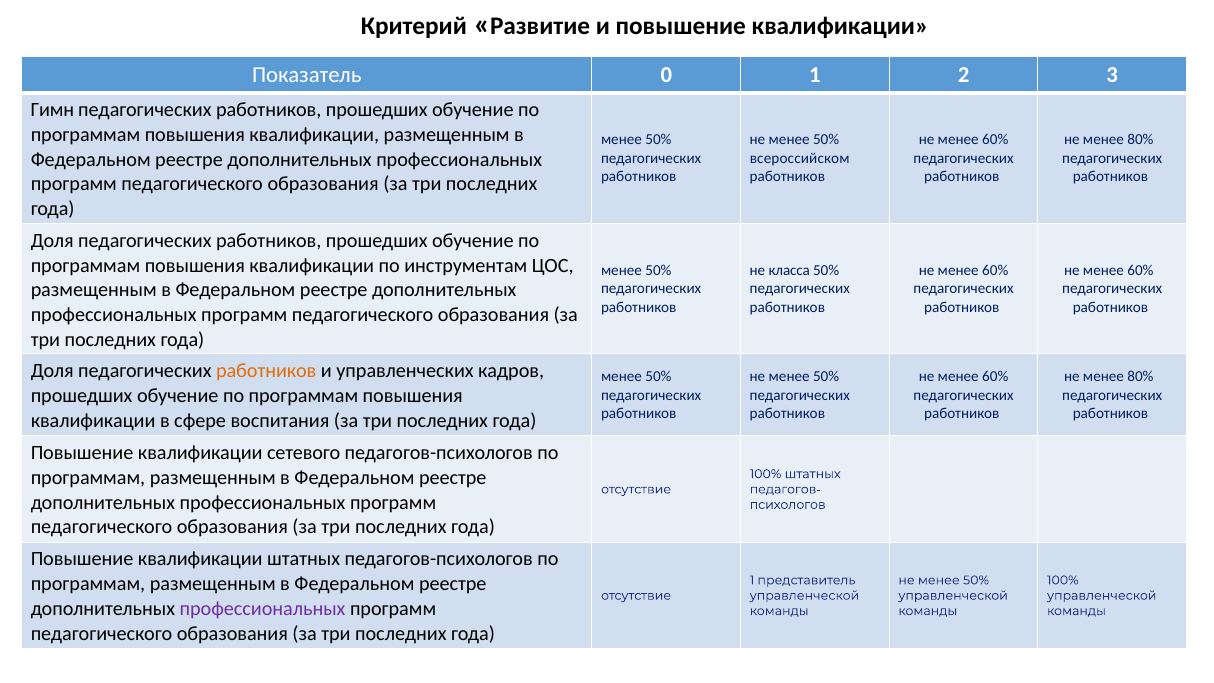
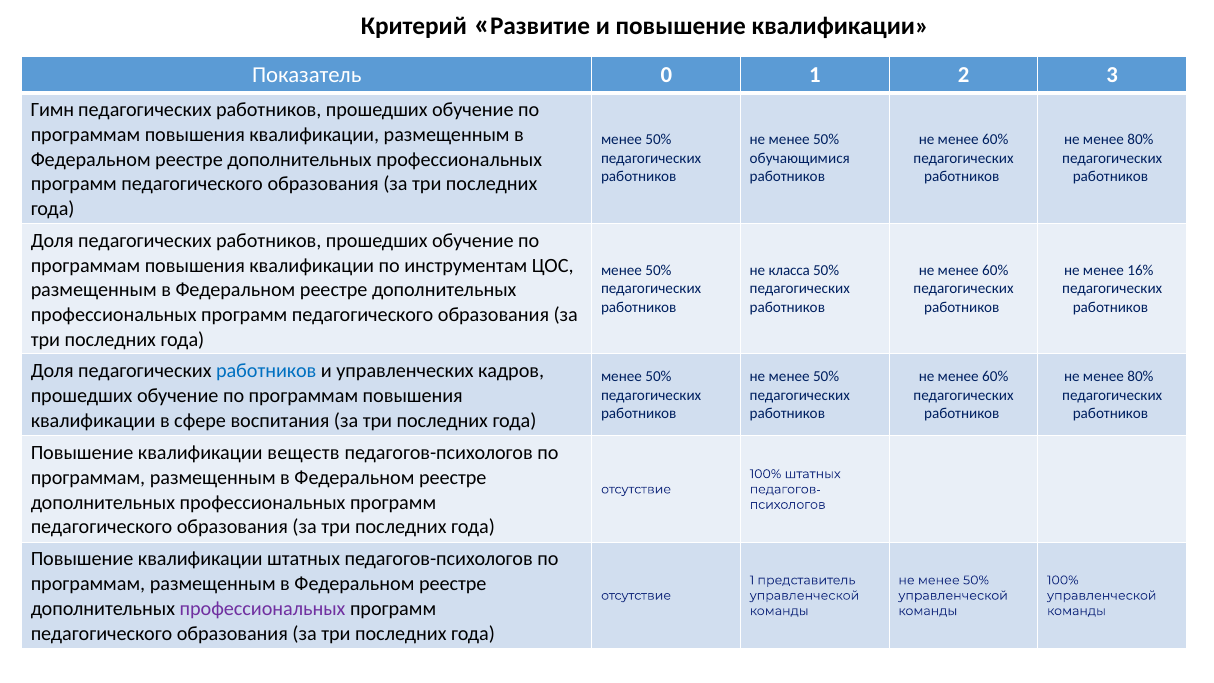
всероссийском: всероссийском -> обучающимися
60% at (1140, 270): 60% -> 16%
работников at (266, 371) colour: orange -> blue
сетевого: сетевого -> веществ
